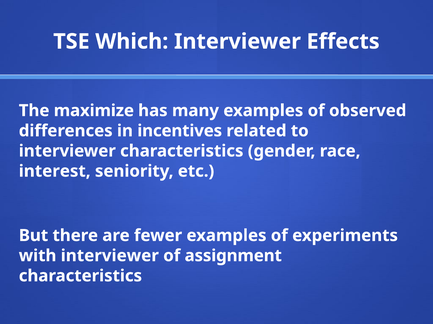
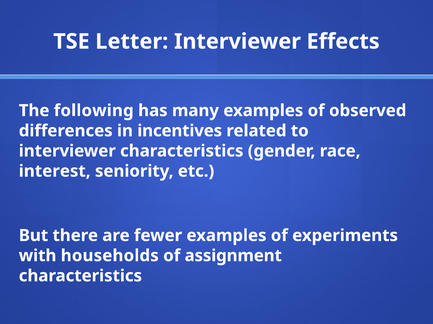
Which: Which -> Letter
maximize: maximize -> following
with interviewer: interviewer -> households
